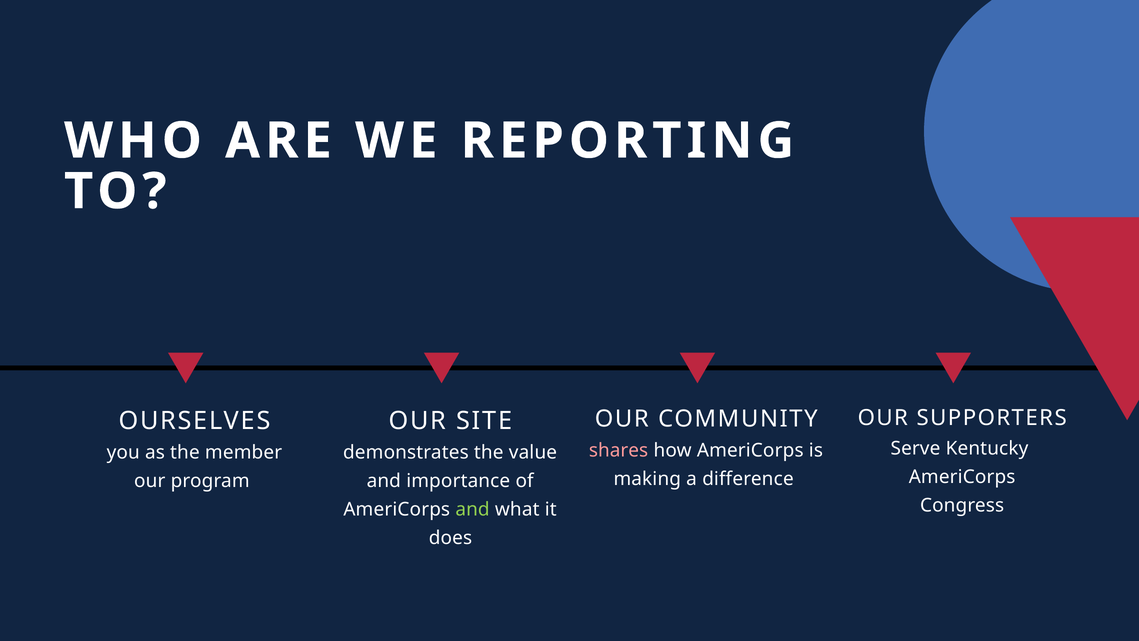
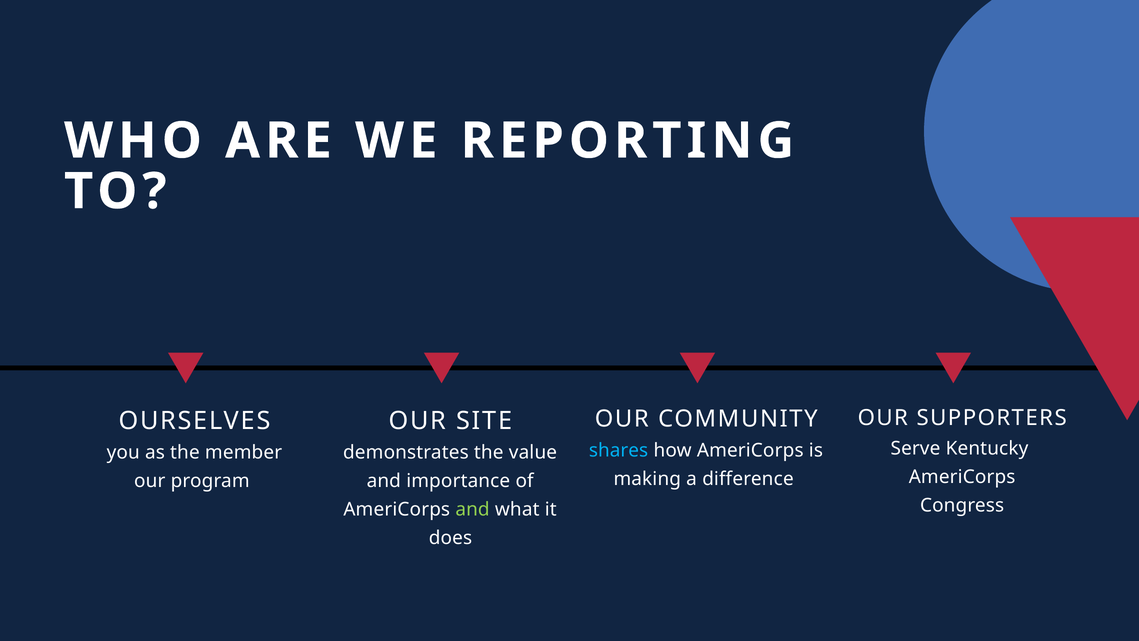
shares colour: pink -> light blue
